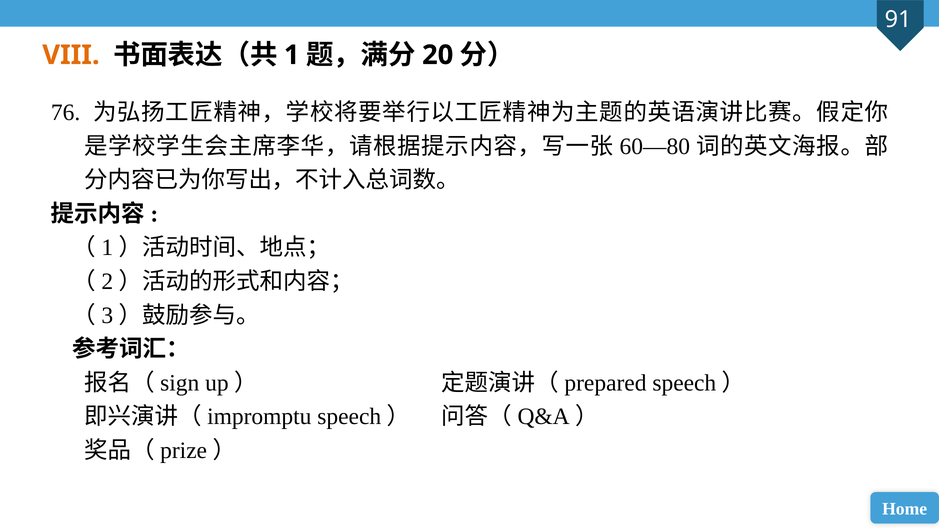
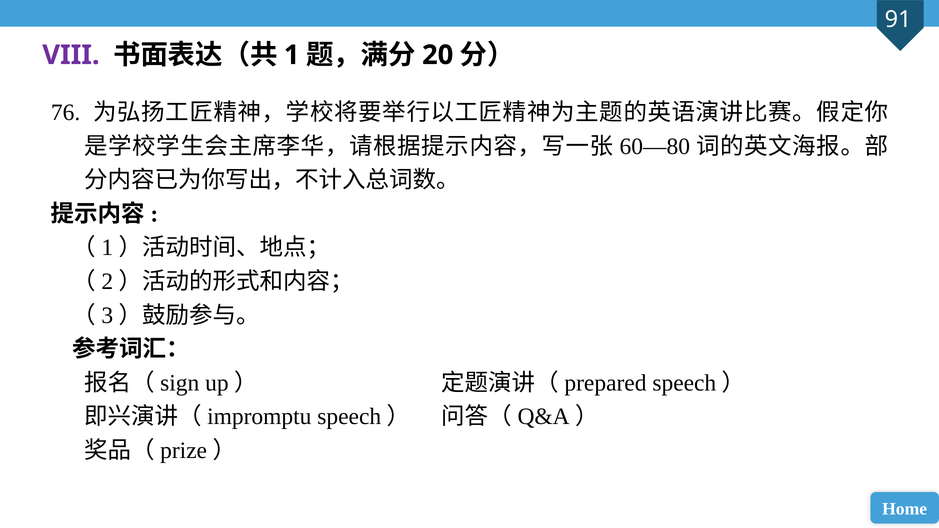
VIII colour: orange -> purple
